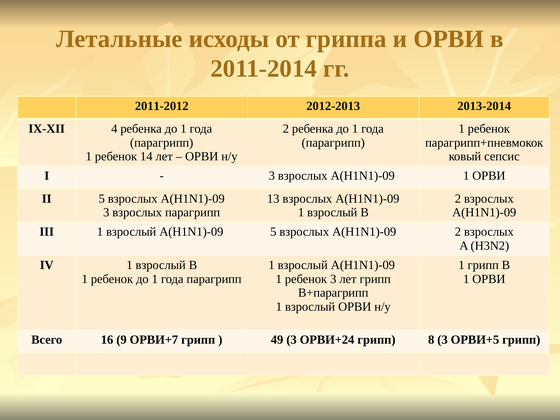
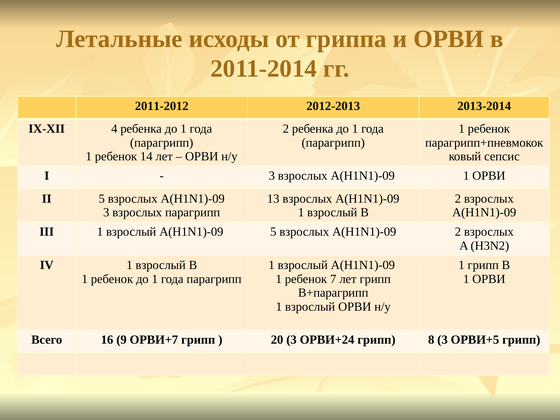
ребенок 3: 3 -> 7
49: 49 -> 20
